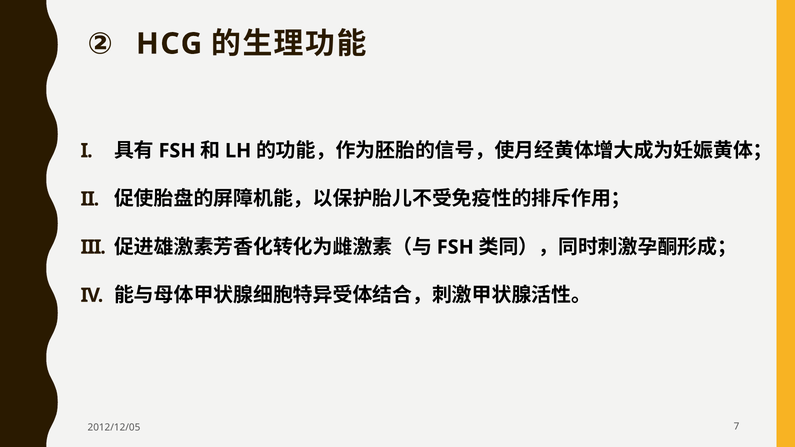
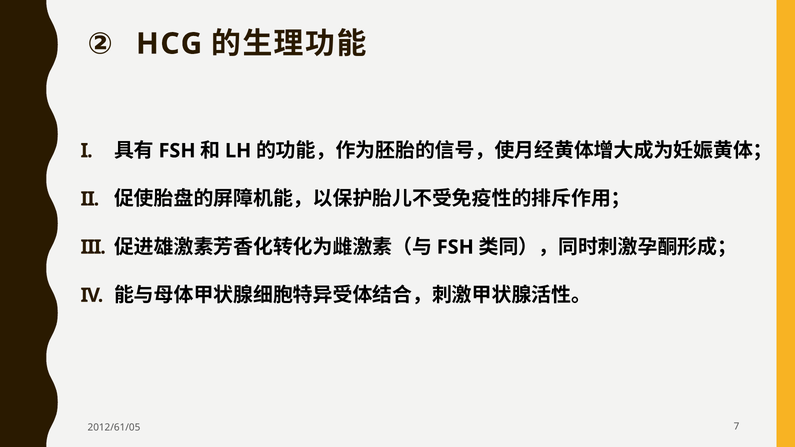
2012/12/05: 2012/12/05 -> 2012/61/05
